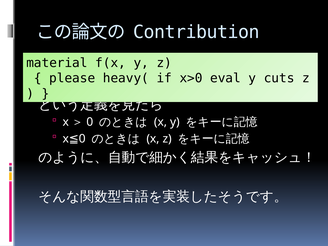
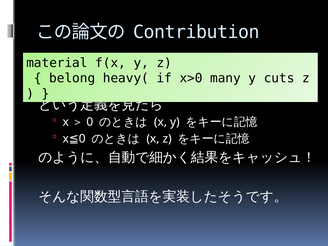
please: please -> belong
eval: eval -> many
